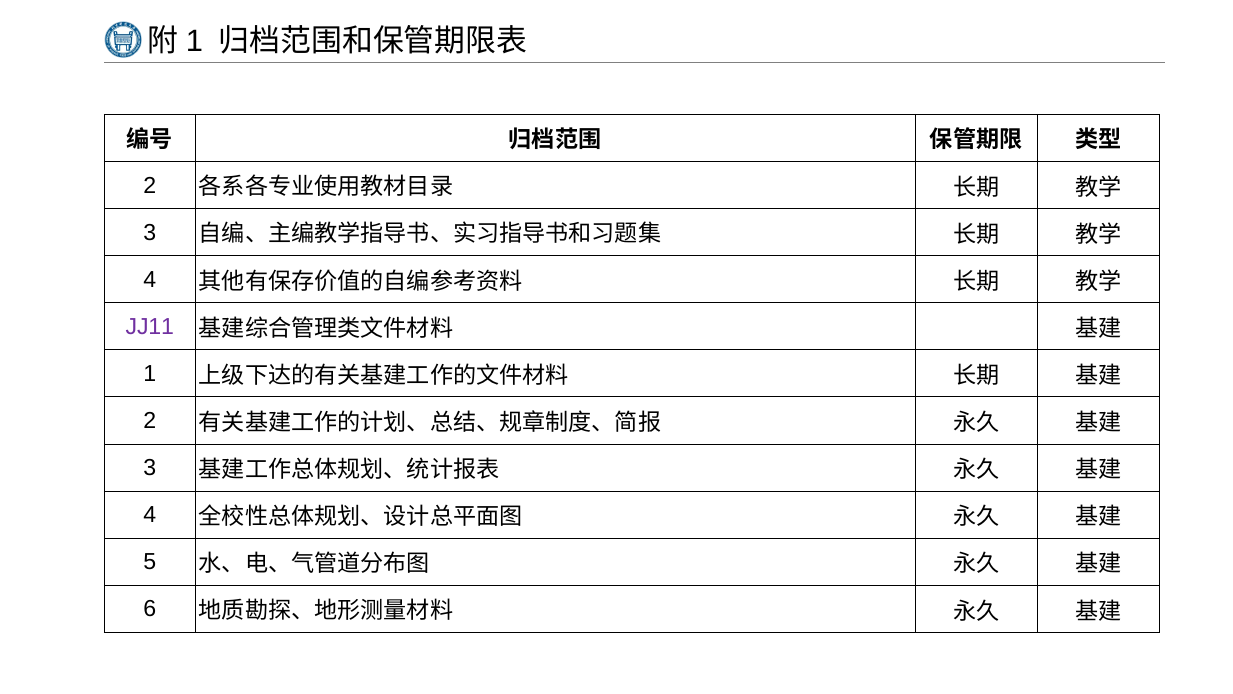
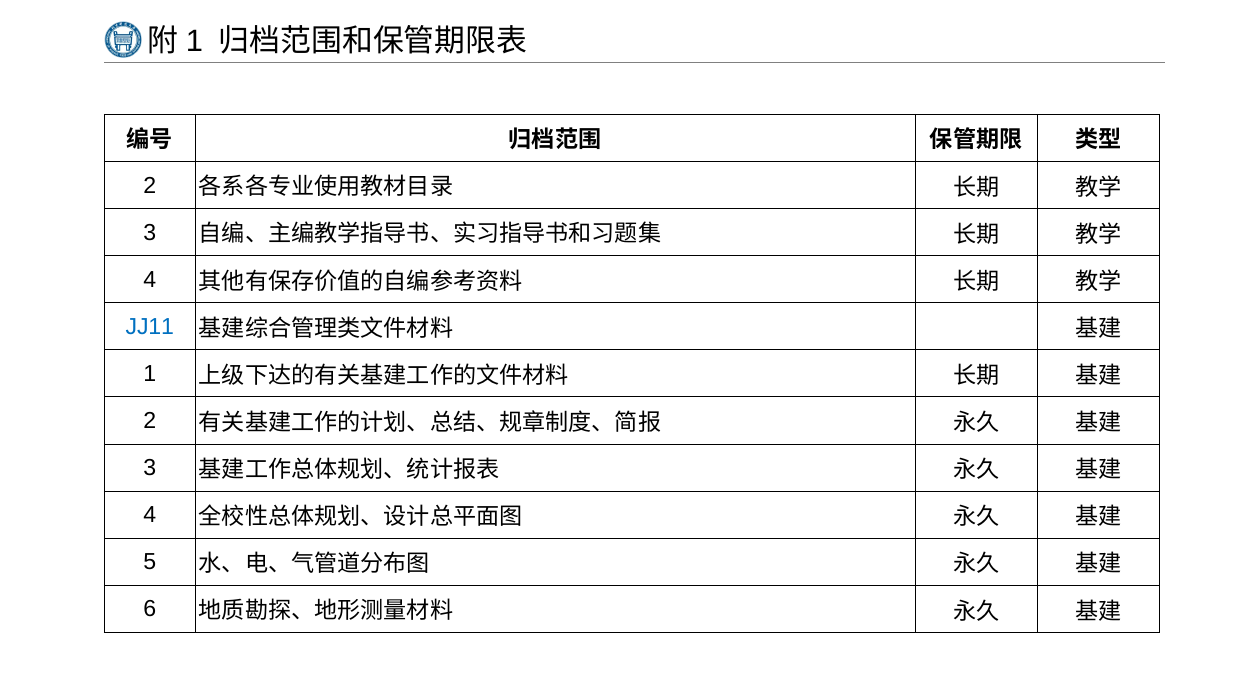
JJ11 colour: purple -> blue
